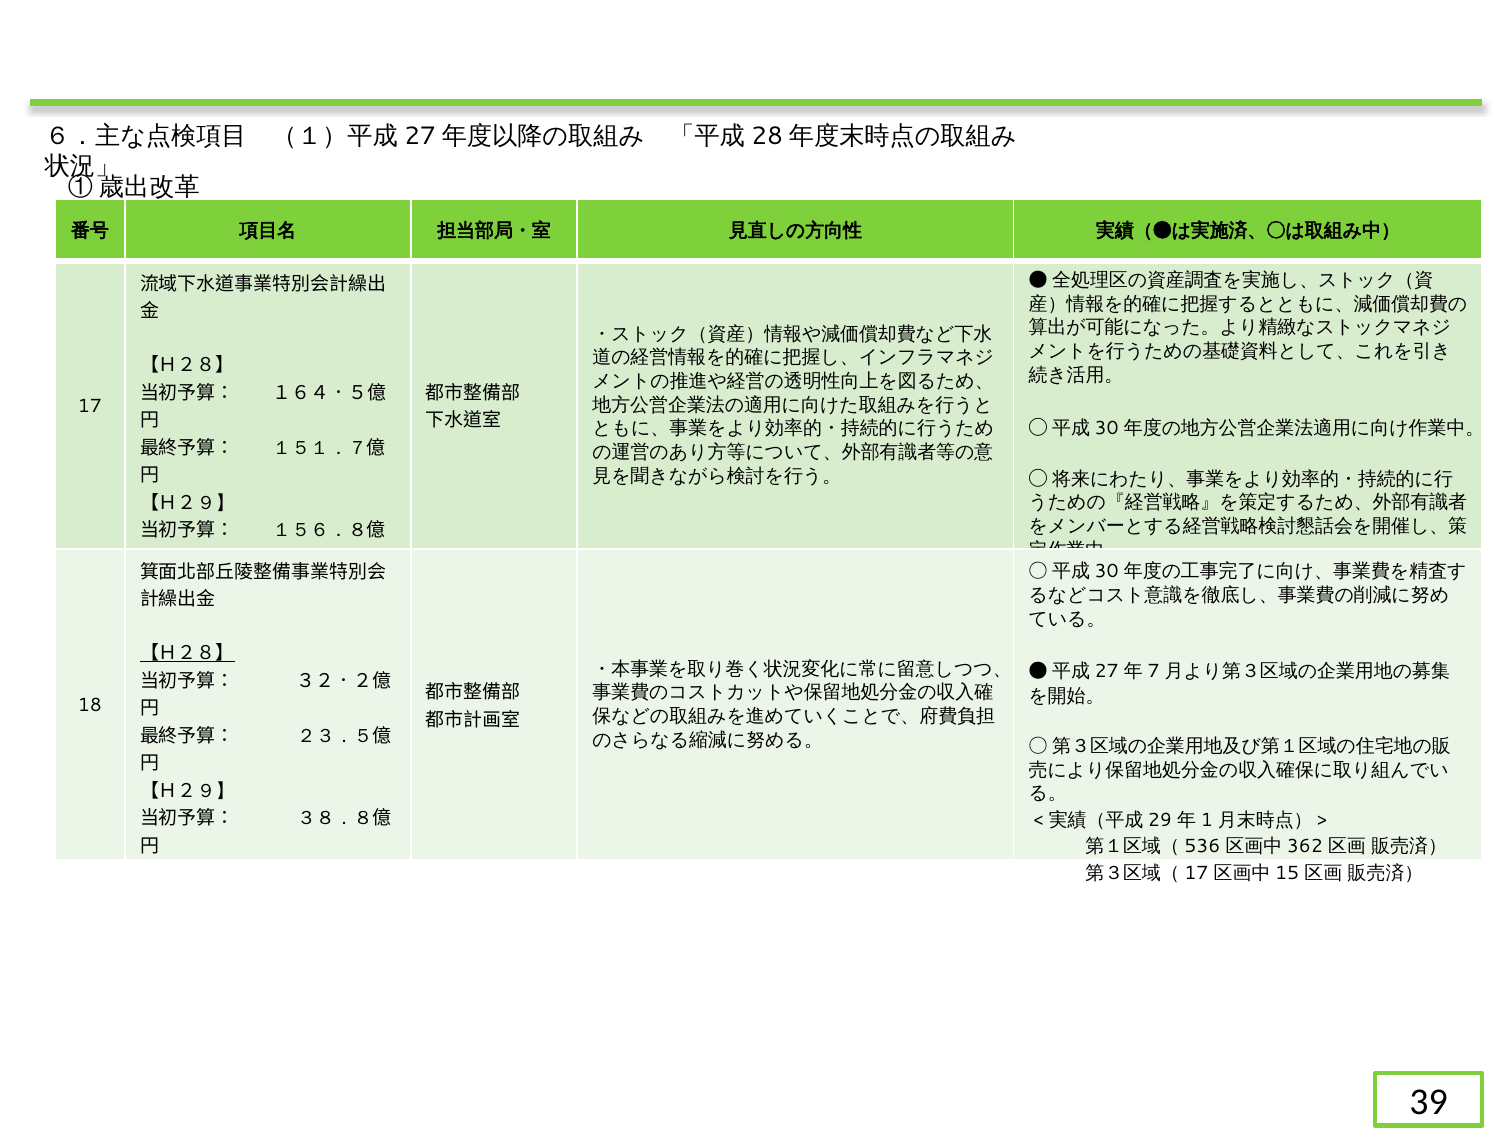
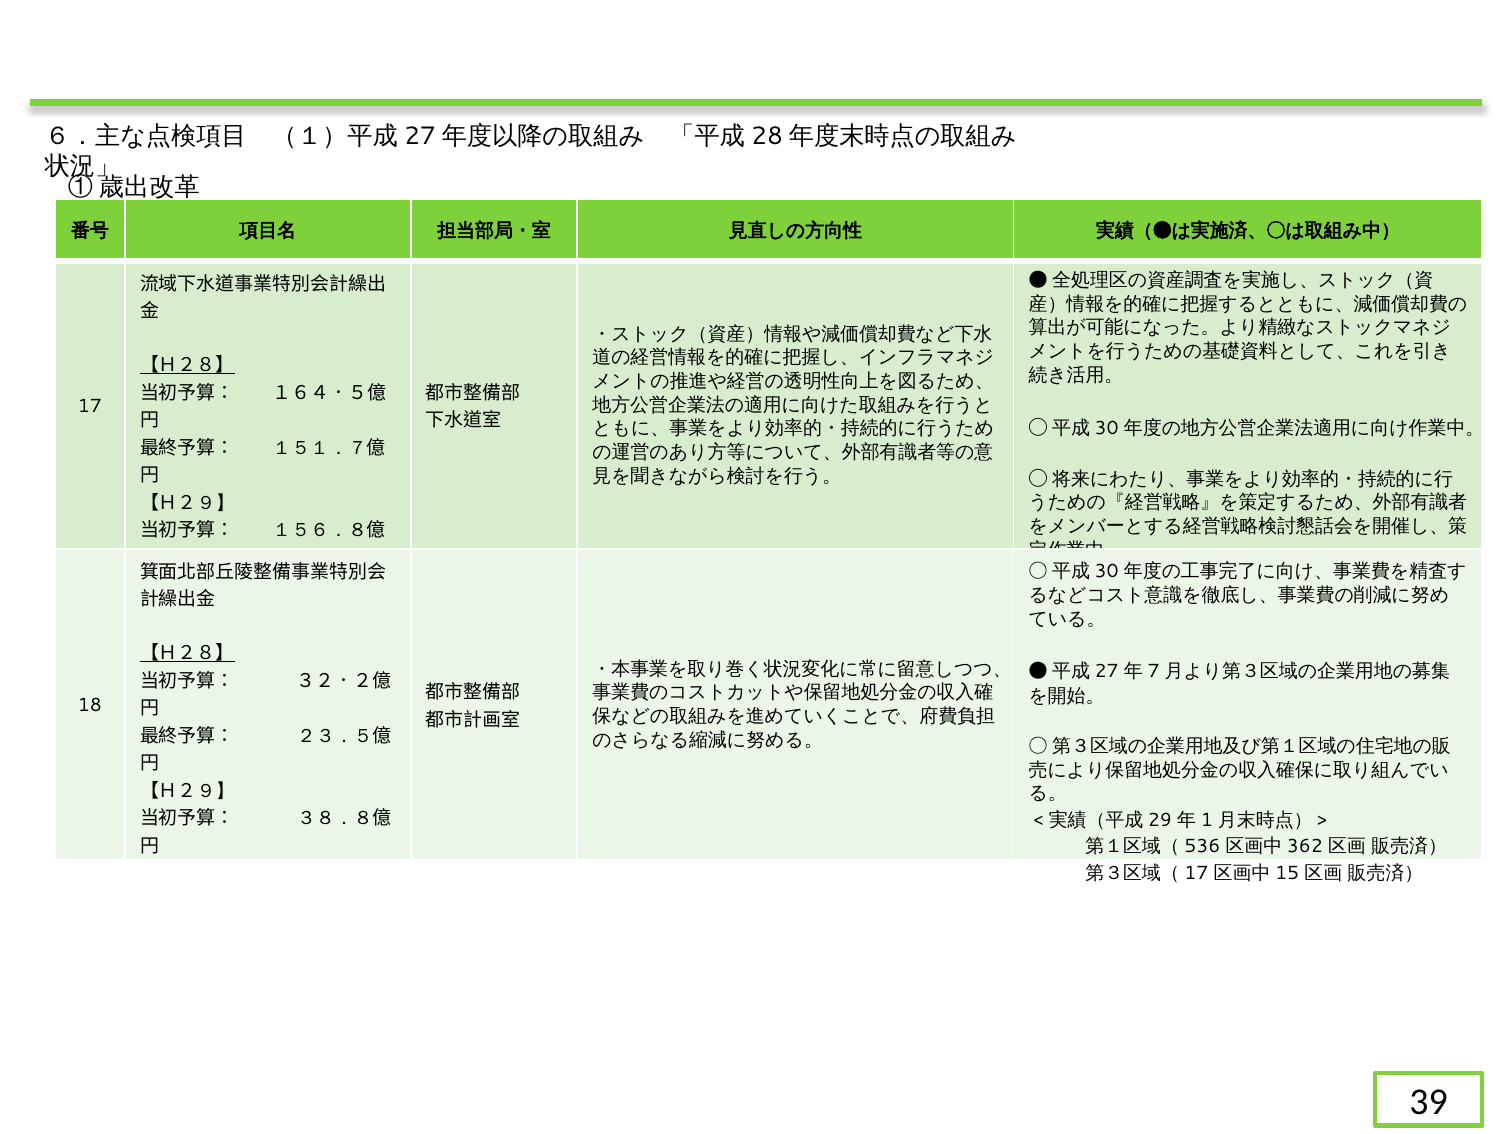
【Ｈ２８】 at (187, 366) underline: none -> present
